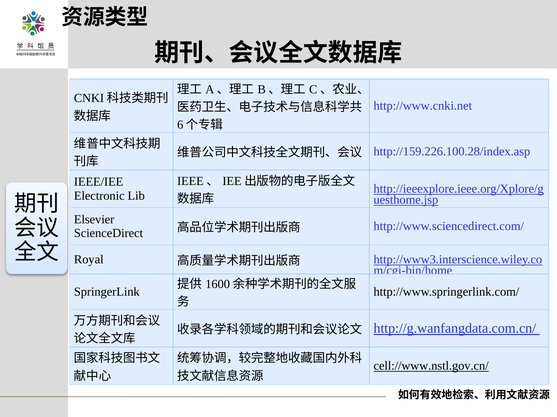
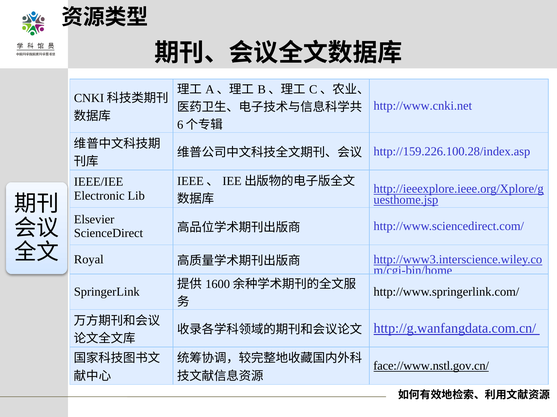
cell://www.nstl.gov.cn/: cell://www.nstl.gov.cn/ -> face://www.nstl.gov.cn/
